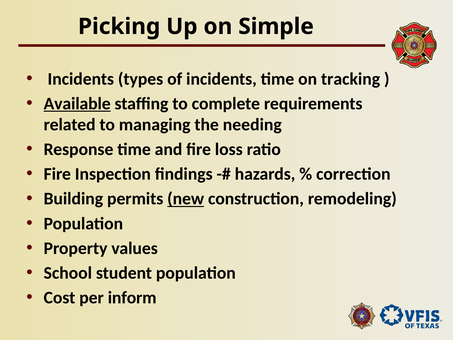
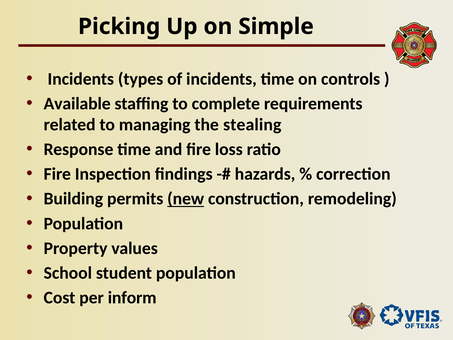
tracking: tracking -> controls
Available underline: present -> none
needing: needing -> stealing
